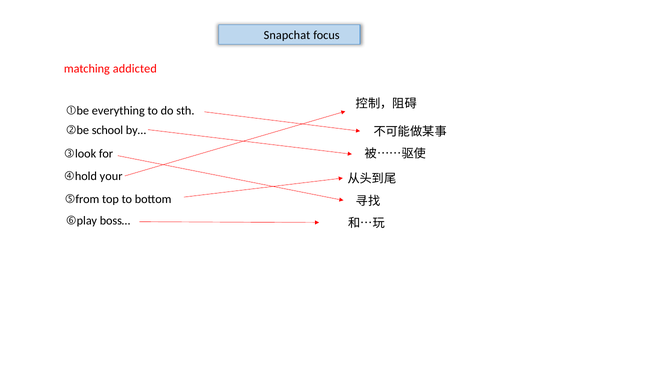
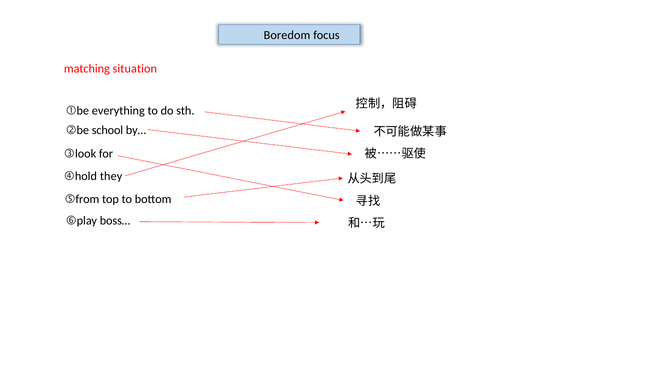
Snapchat: Snapchat -> Boredom
addicted: addicted -> situation
your: your -> they
